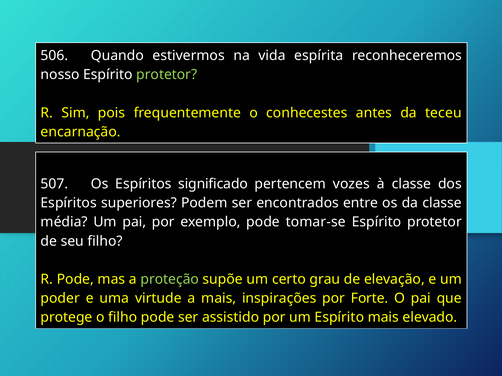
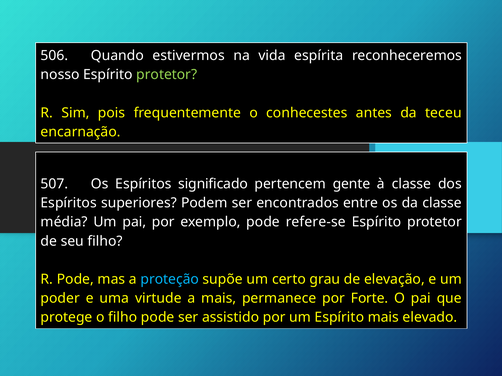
vozes: vozes -> gente
tomar-se: tomar-se -> refere-se
proteção colour: light green -> light blue
inspirações: inspirações -> permanece
